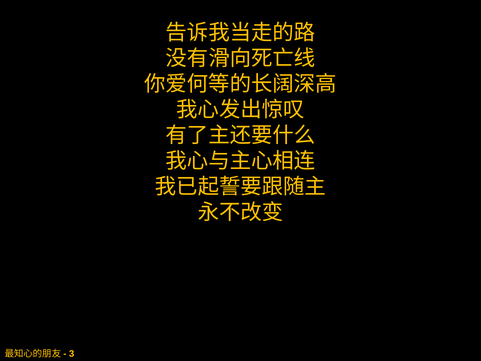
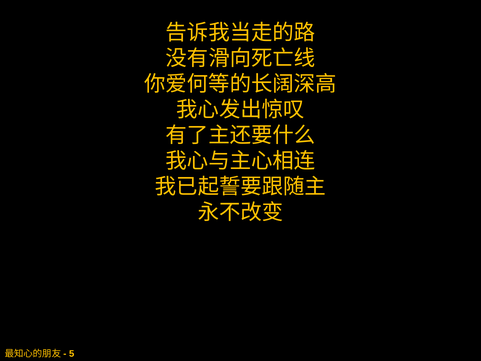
3: 3 -> 5
